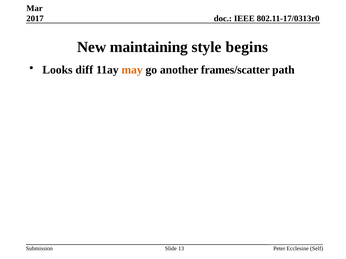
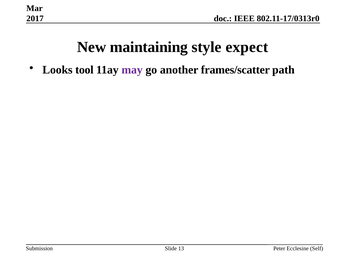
begins: begins -> expect
diff: diff -> tool
may colour: orange -> purple
